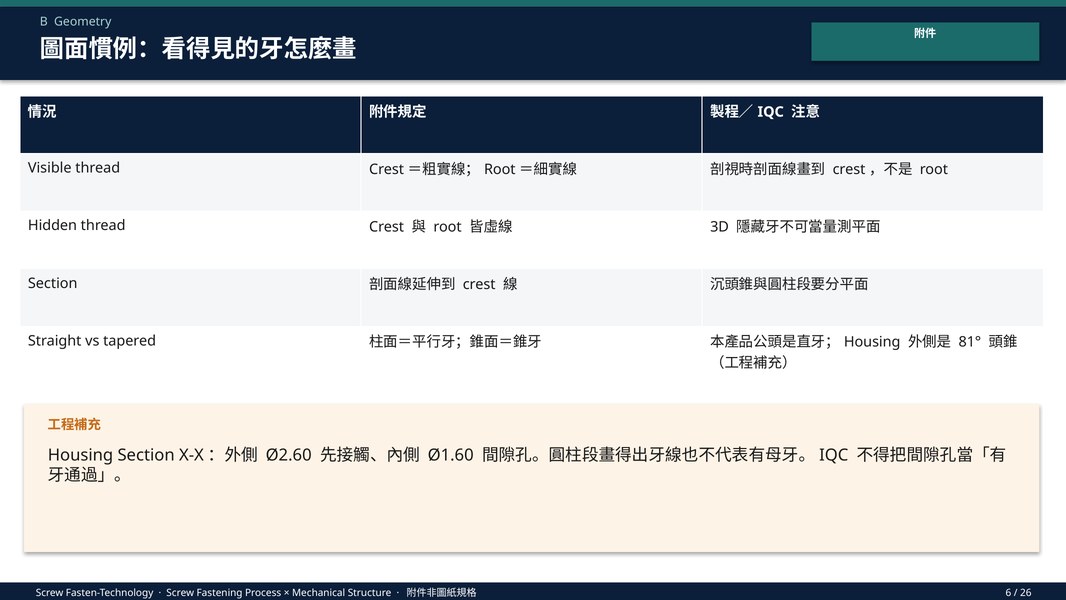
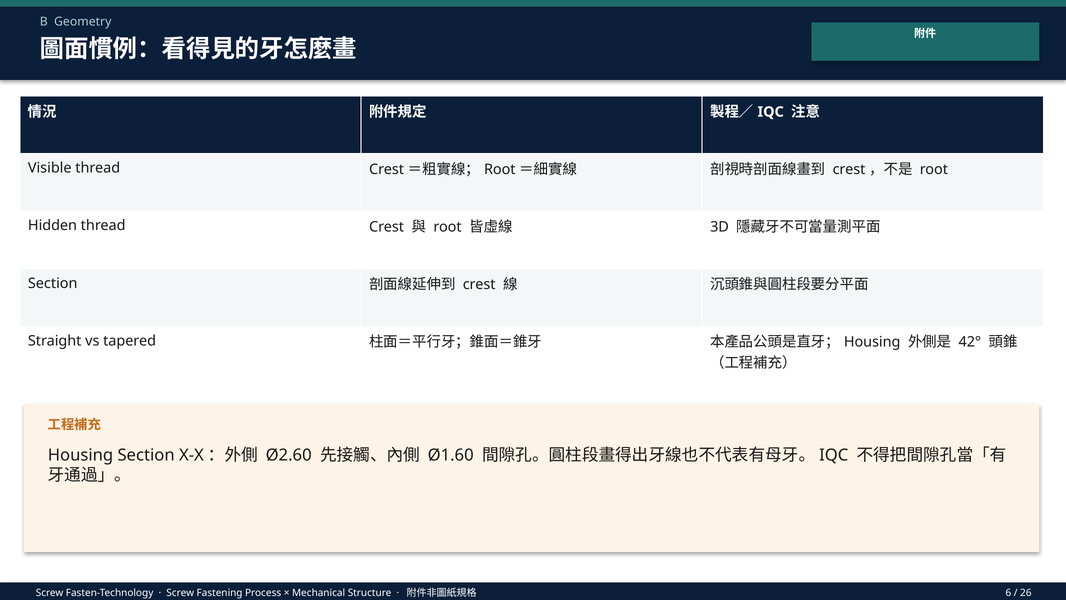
81°: 81° -> 42°
